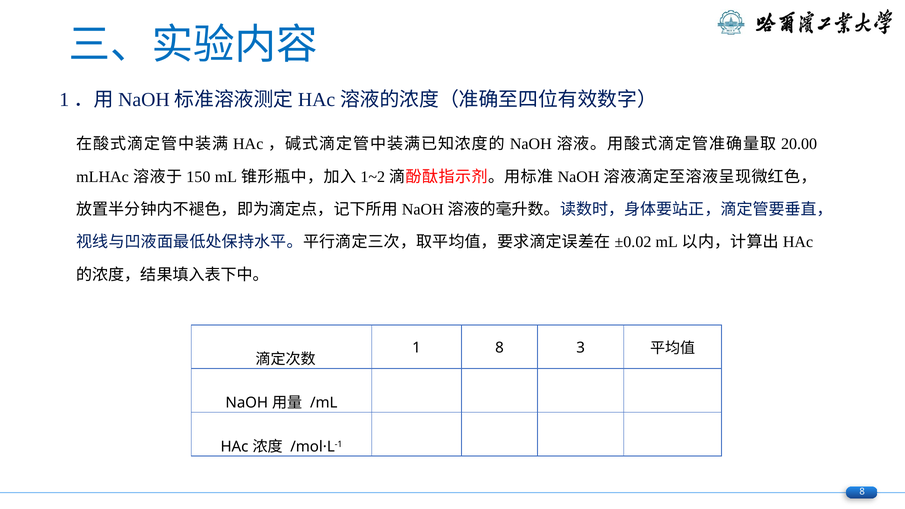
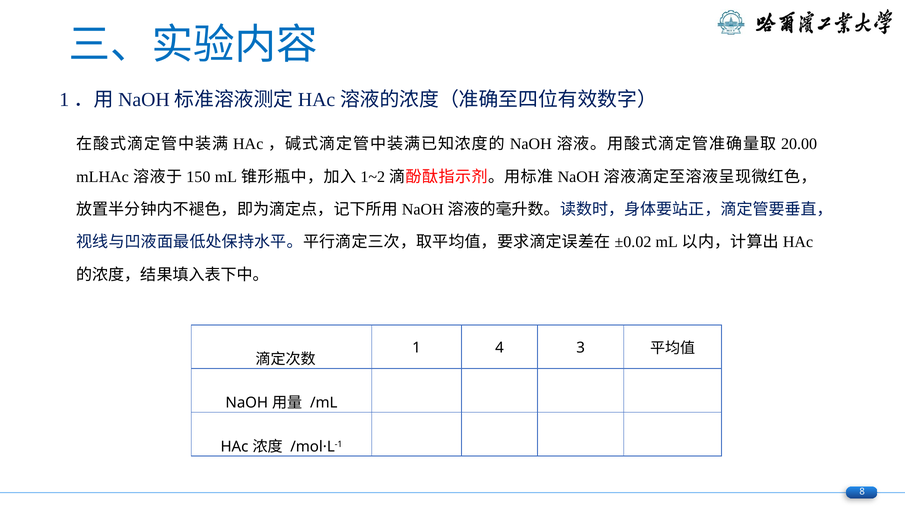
1 8: 8 -> 4
